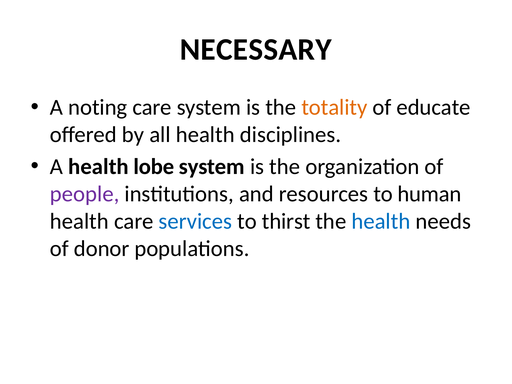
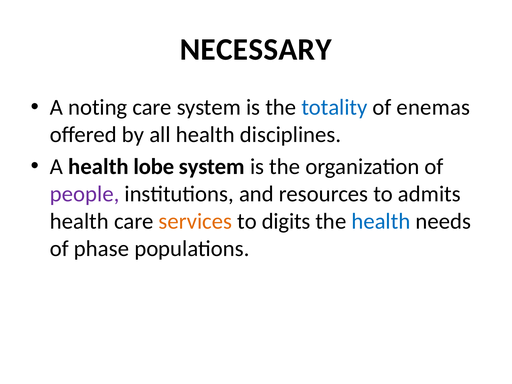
totality colour: orange -> blue
educate: educate -> enemas
human: human -> admits
services colour: blue -> orange
thirst: thirst -> digits
donor: donor -> phase
